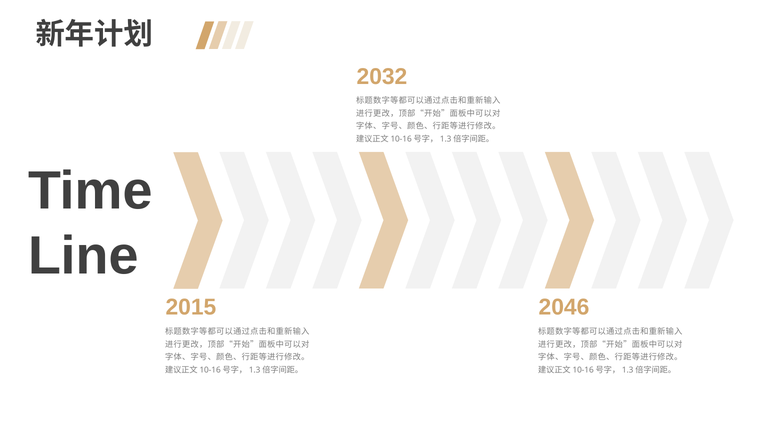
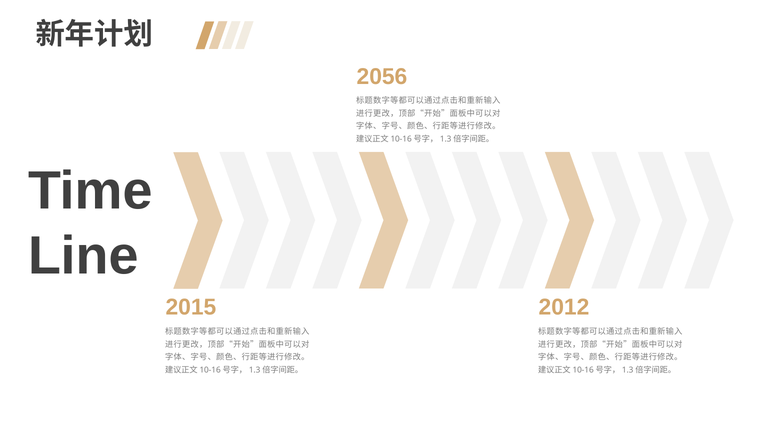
2032: 2032 -> 2056
2046: 2046 -> 2012
